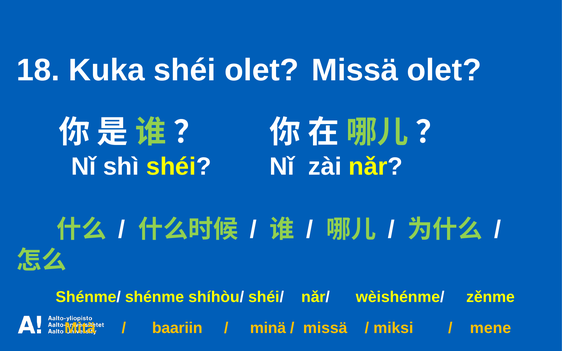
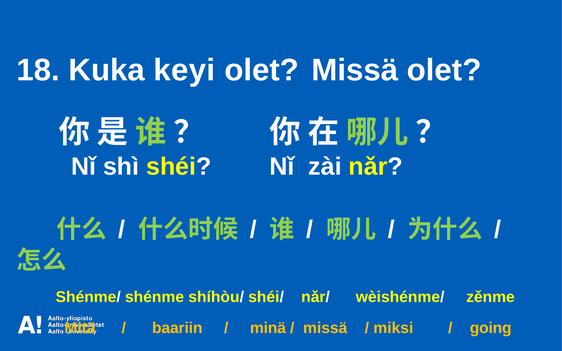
Kuka shéi: shéi -> keyi
mene: mene -> going
